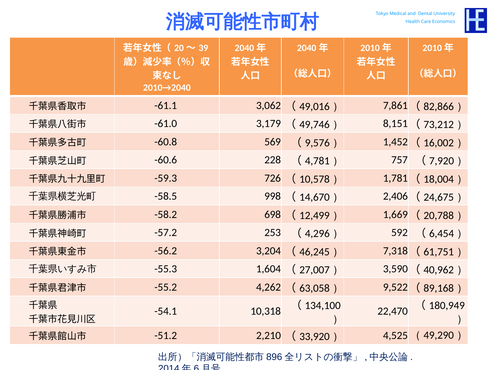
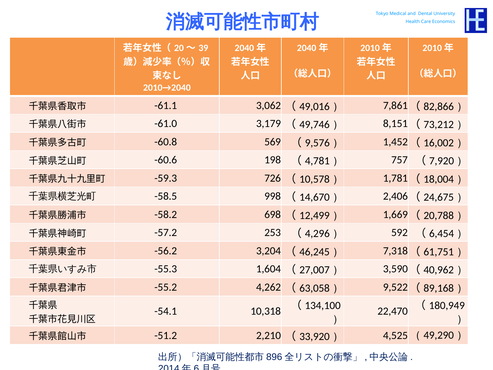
228: 228 -> 198
